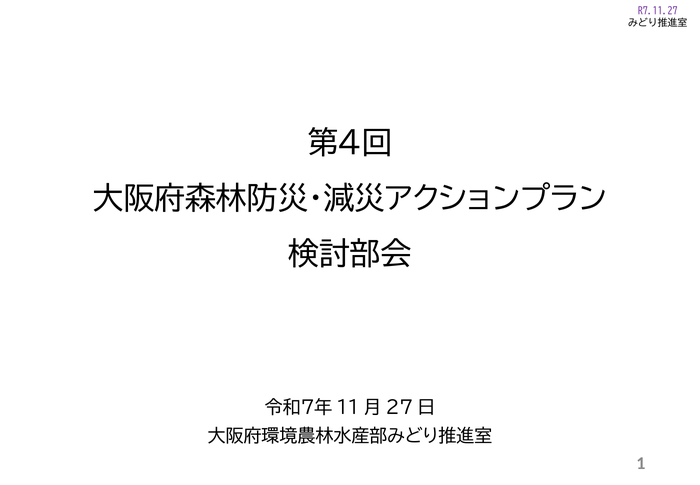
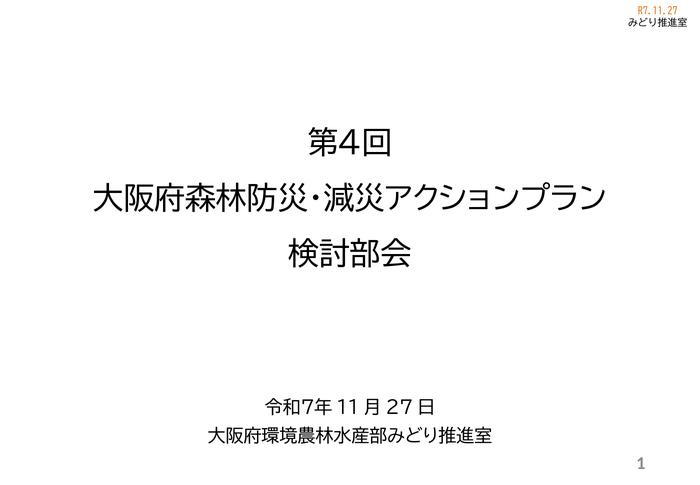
R7.11.27 colour: purple -> orange
